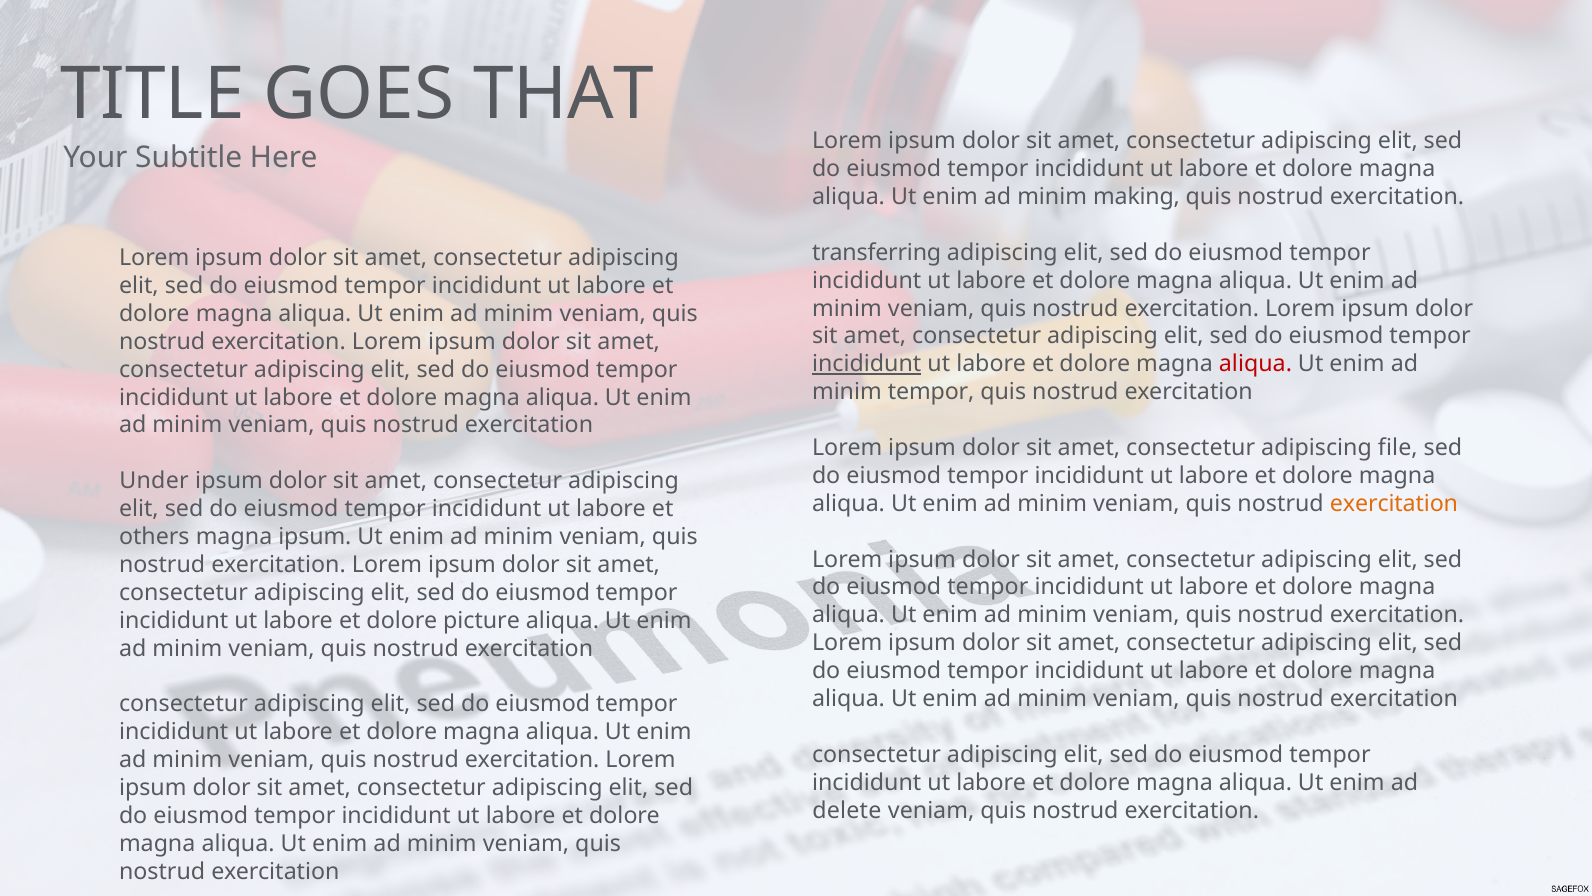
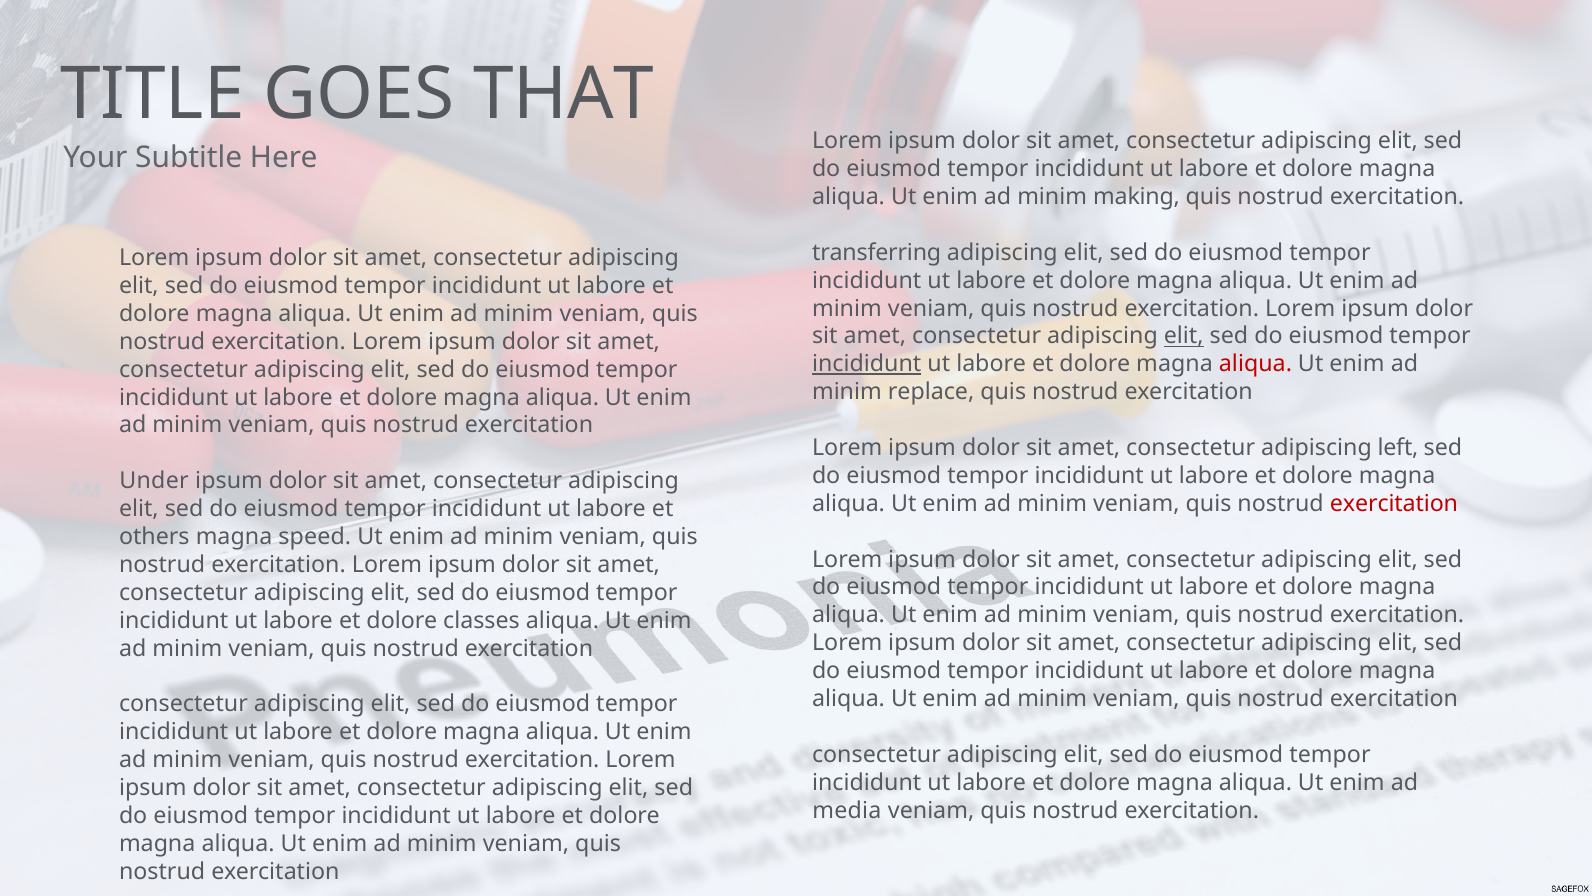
elit at (1184, 336) underline: none -> present
minim tempor: tempor -> replace
file: file -> left
exercitation at (1394, 503) colour: orange -> red
magna ipsum: ipsum -> speed
picture: picture -> classes
delete: delete -> media
